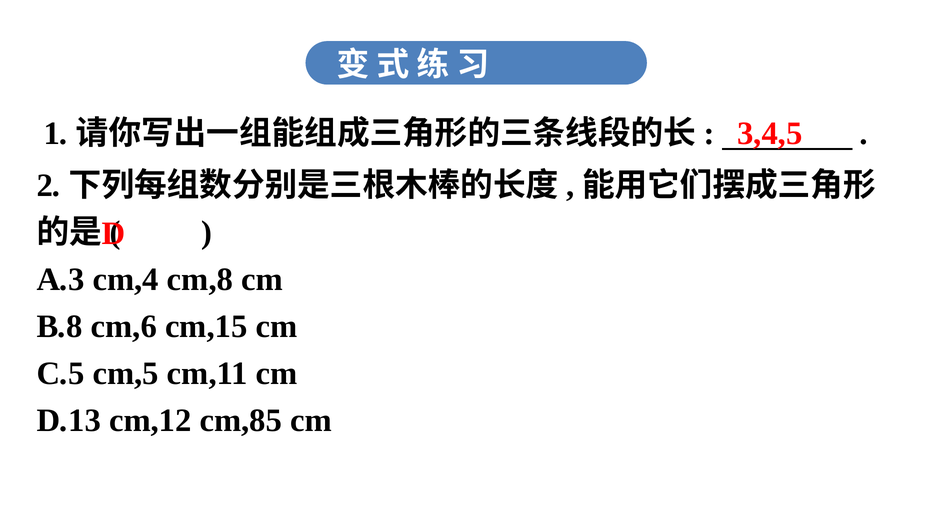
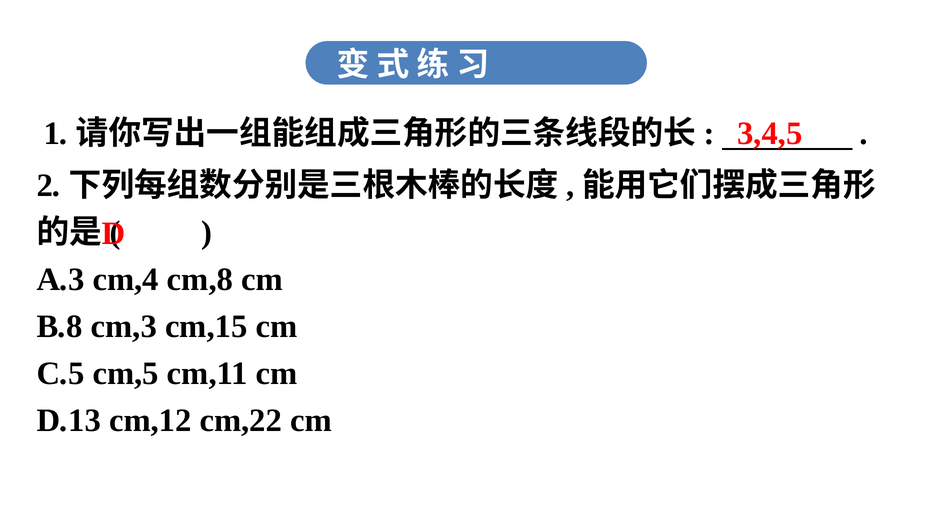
cm,6: cm,6 -> cm,3
cm,85: cm,85 -> cm,22
